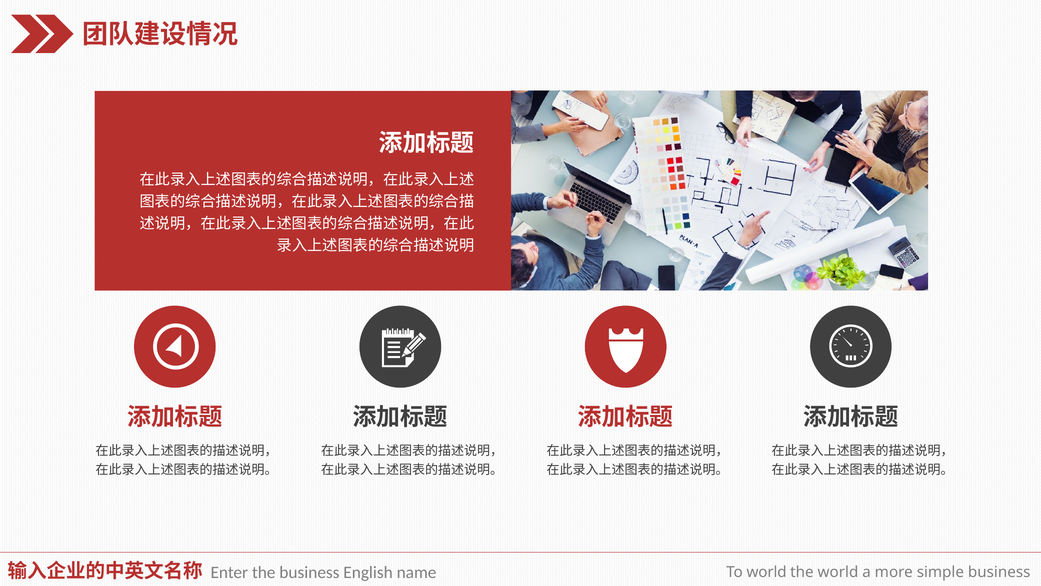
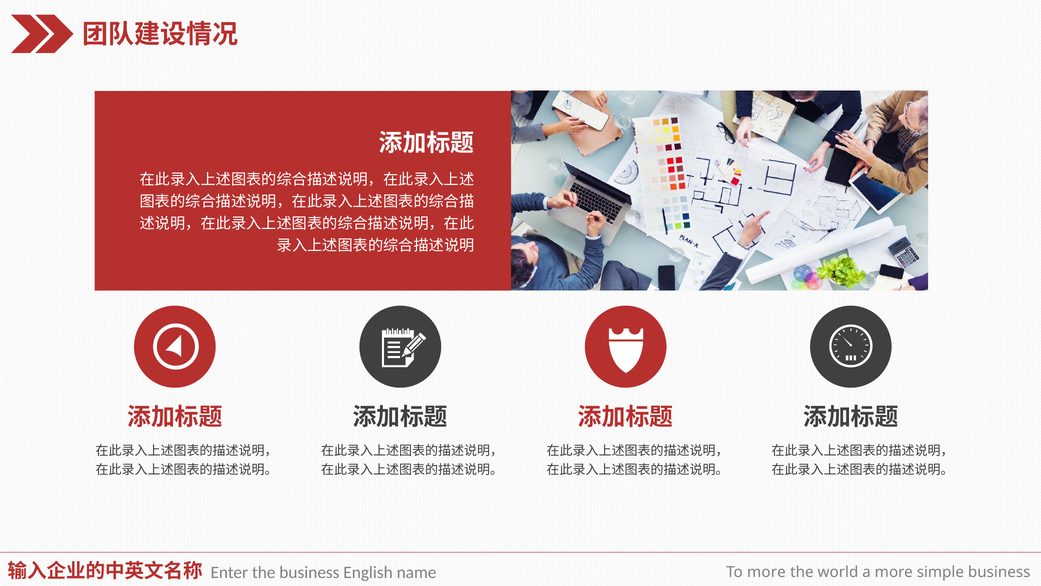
To world: world -> more
